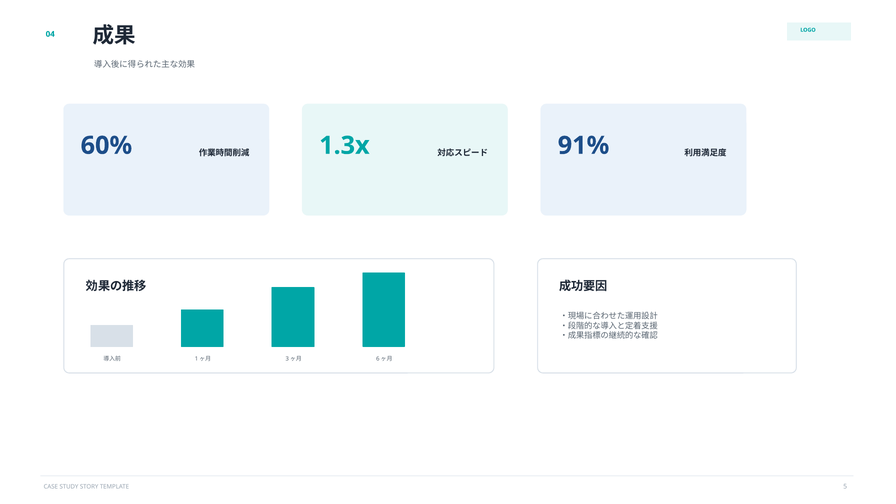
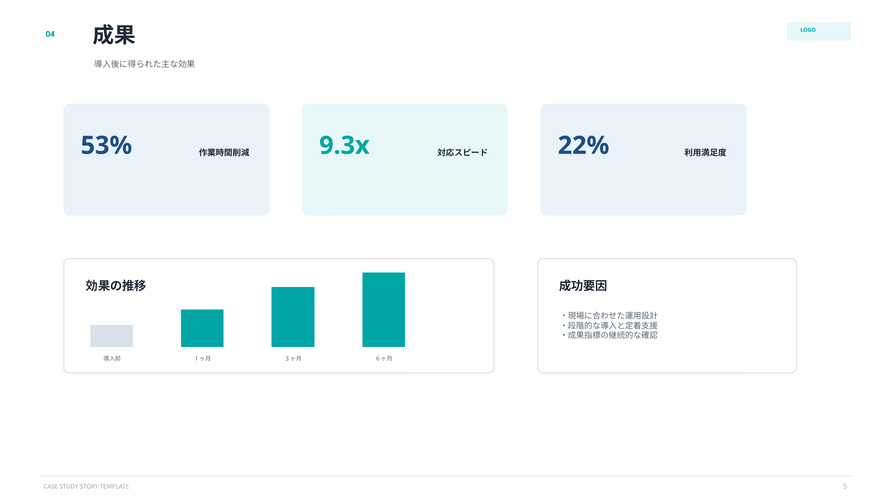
60%: 60% -> 53%
1.3x: 1.3x -> 9.3x
91%: 91% -> 22%
